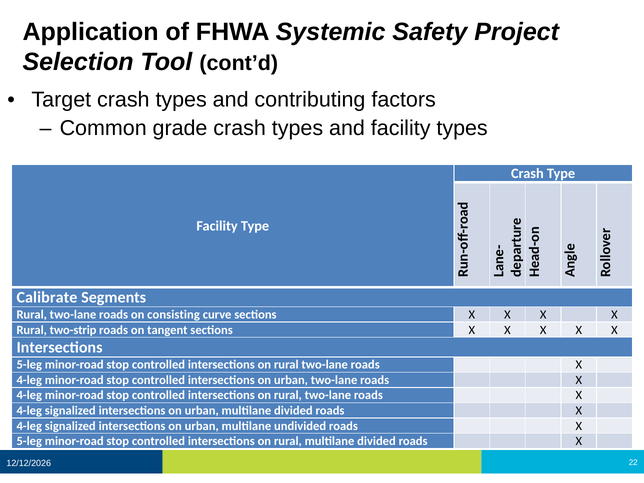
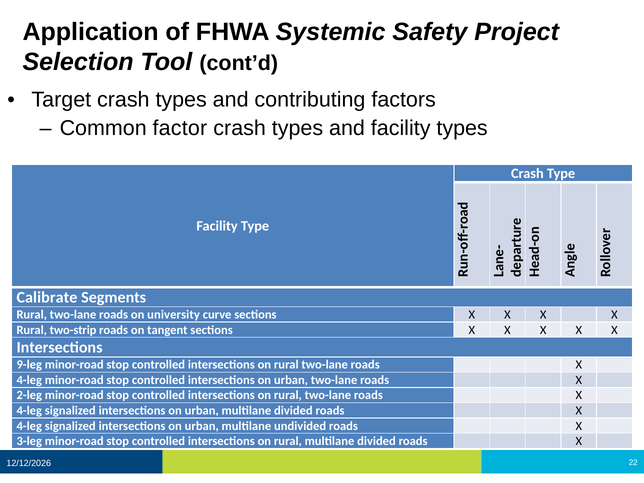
grade: grade -> factor
consisting: consisting -> university
5-leg at (29, 365): 5-leg -> 9-leg
4-leg at (29, 395): 4-leg -> 2-leg
5-leg at (29, 441): 5-leg -> 3-leg
